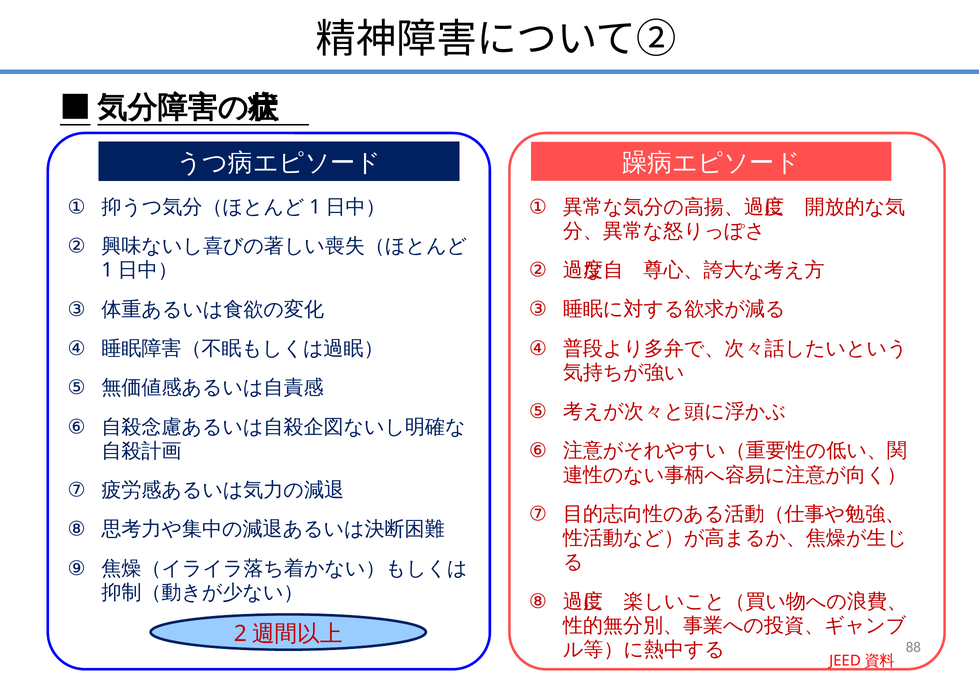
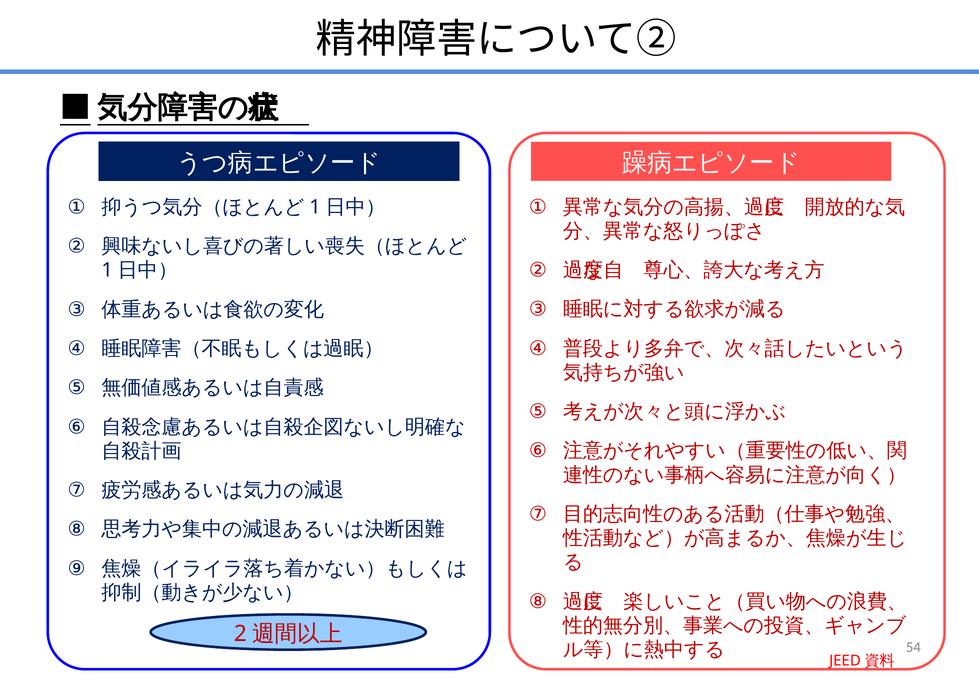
88: 88 -> 54
